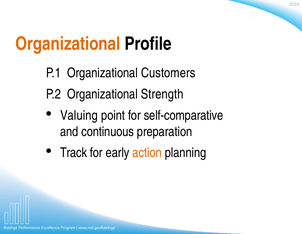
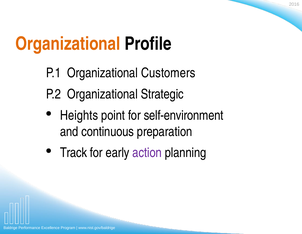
Strength: Strength -> Strategic
Valuing: Valuing -> Heights
self-comparative: self-comparative -> self-environment
action colour: orange -> purple
